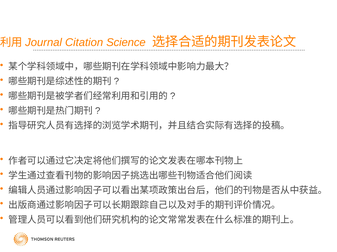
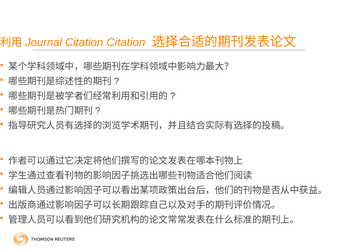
Citation Science: Science -> Citation
